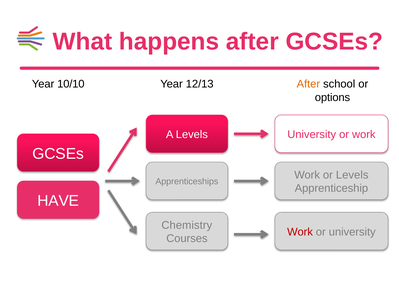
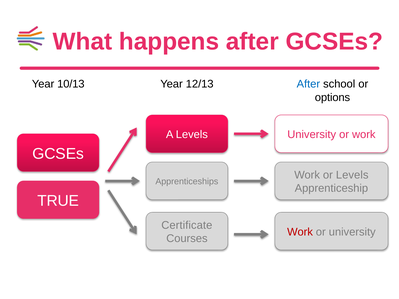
10/10: 10/10 -> 10/13
After at (308, 84) colour: orange -> blue
HAVE: HAVE -> TRUE
Chemistry: Chemistry -> Certificate
